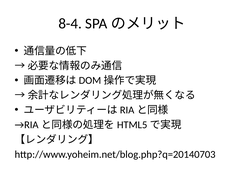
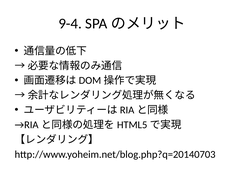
8-4: 8-4 -> 9-4
